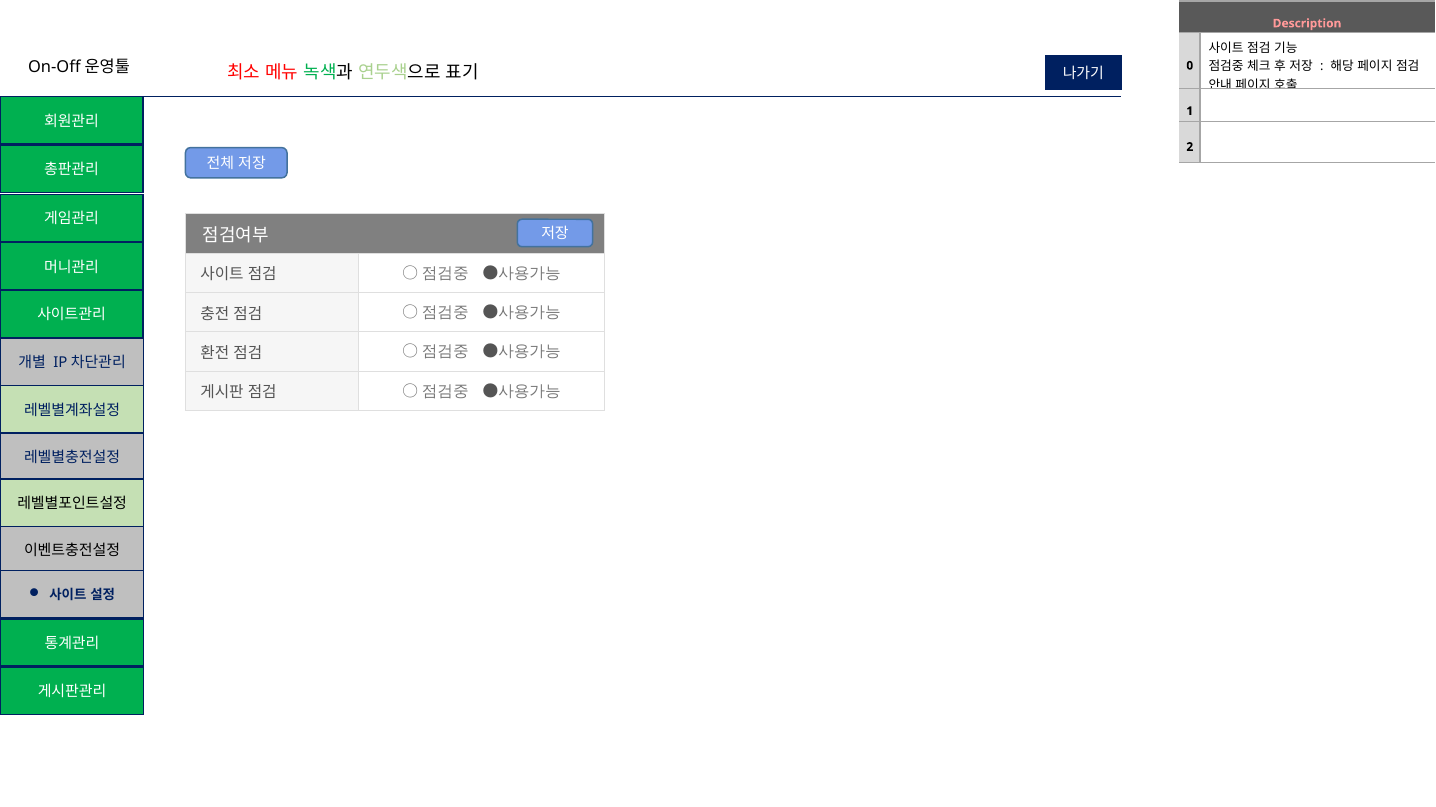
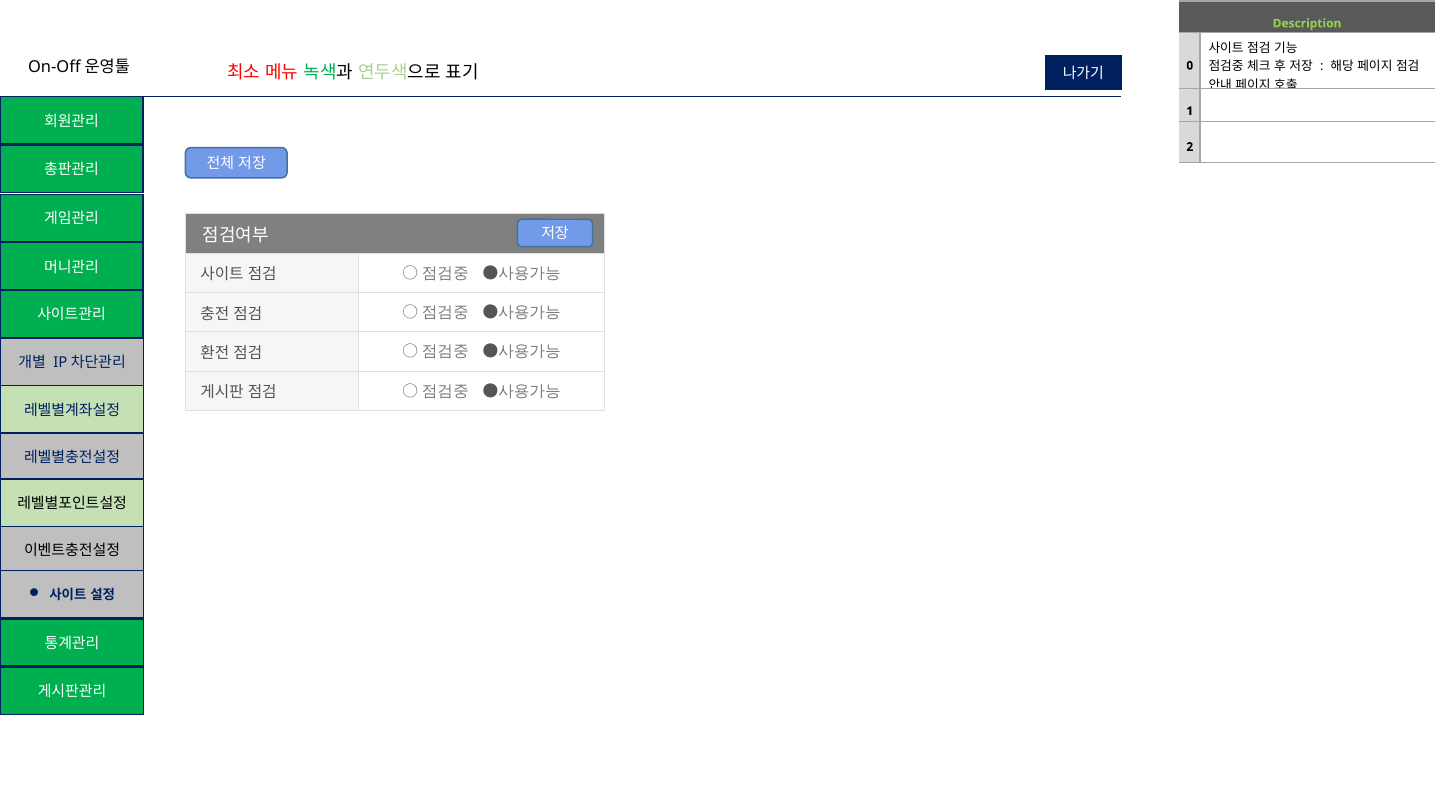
Description colour: pink -> light green
